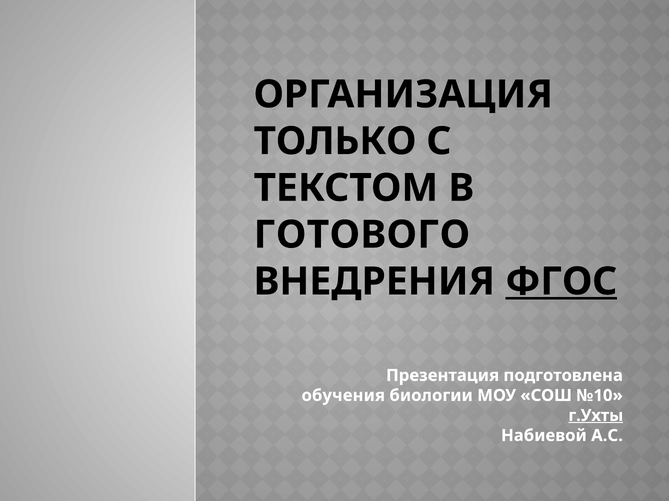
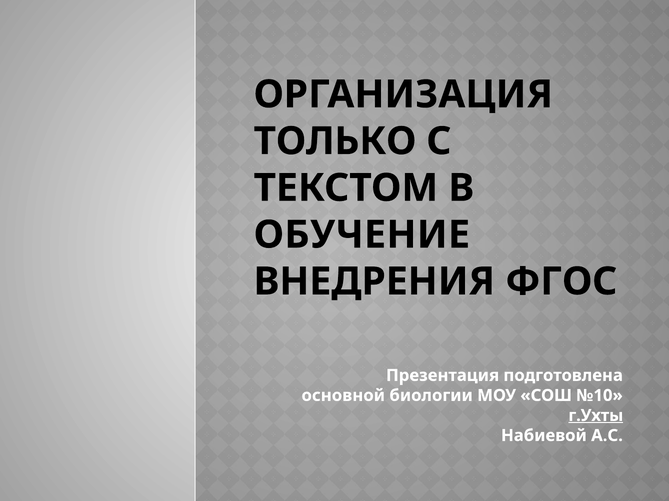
ГОТОВОГО: ГОТОВОГО -> ОБУЧЕНИЕ
ФГОС underline: present -> none
обучения: обучения -> основной
